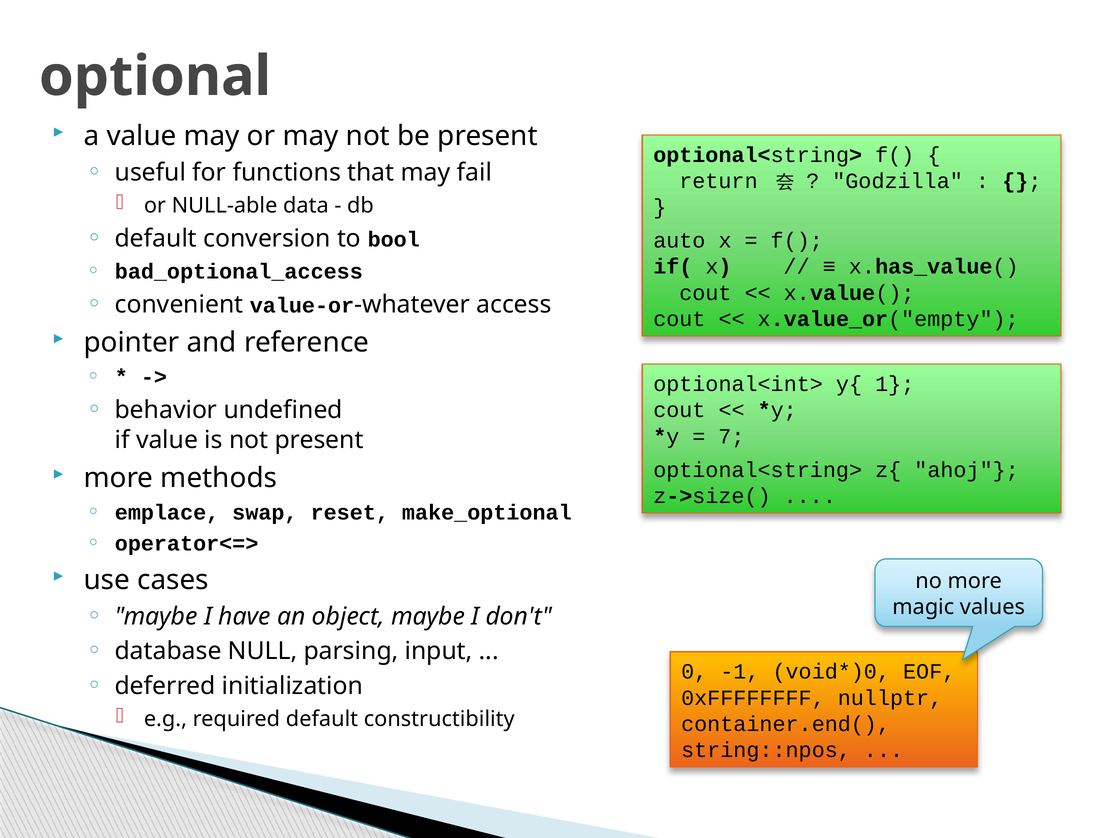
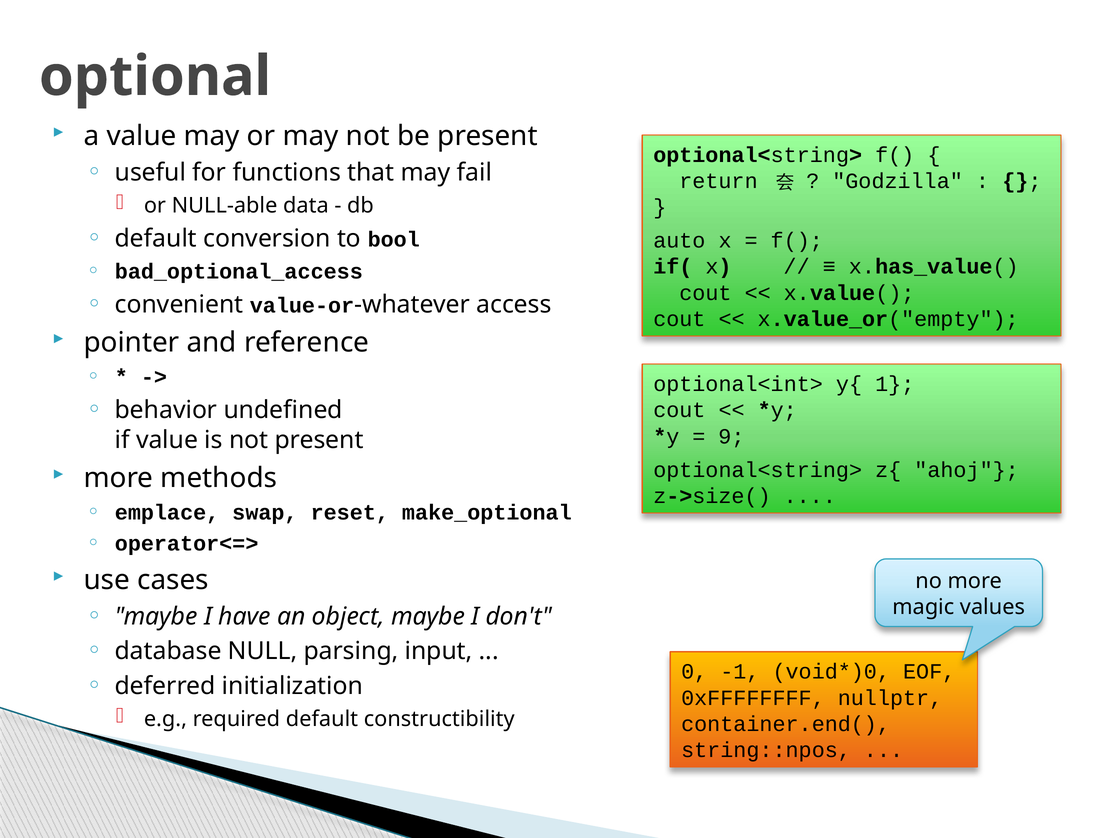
7: 7 -> 9
